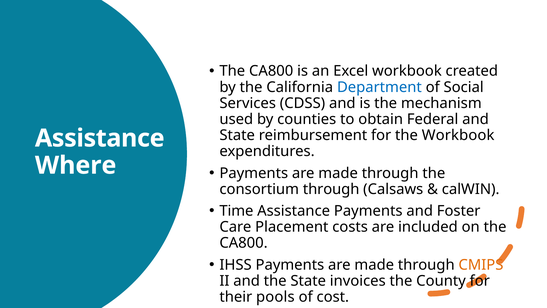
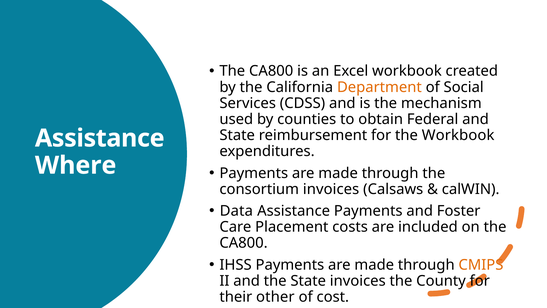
Department colour: blue -> orange
consortium through: through -> invoices
Time: Time -> Data
pools: pools -> other
